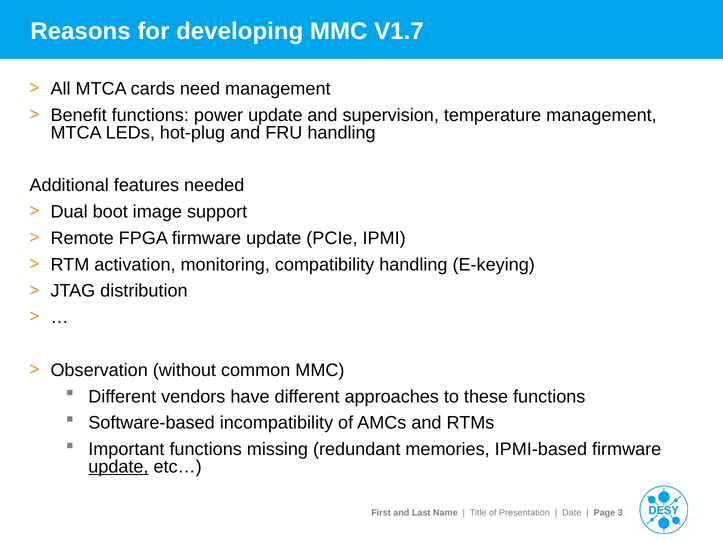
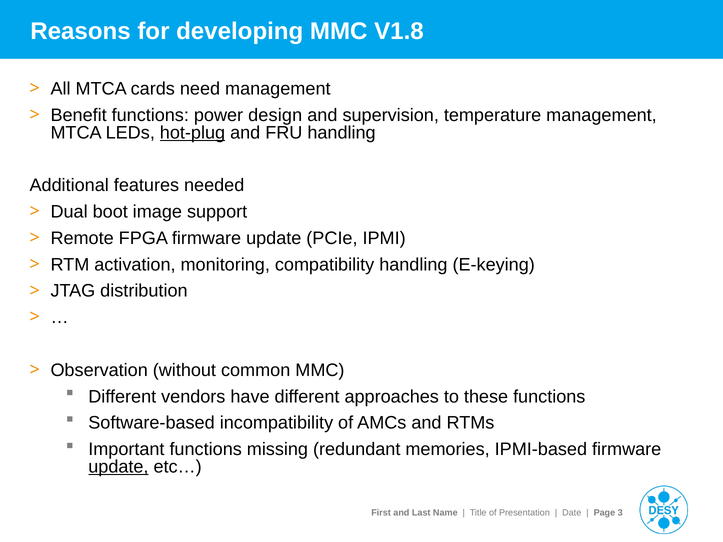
V1.7: V1.7 -> V1.8
power update: update -> design
hot-plug underline: none -> present
